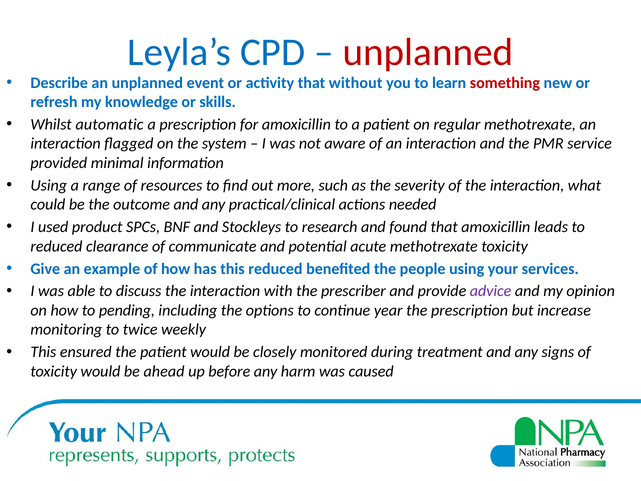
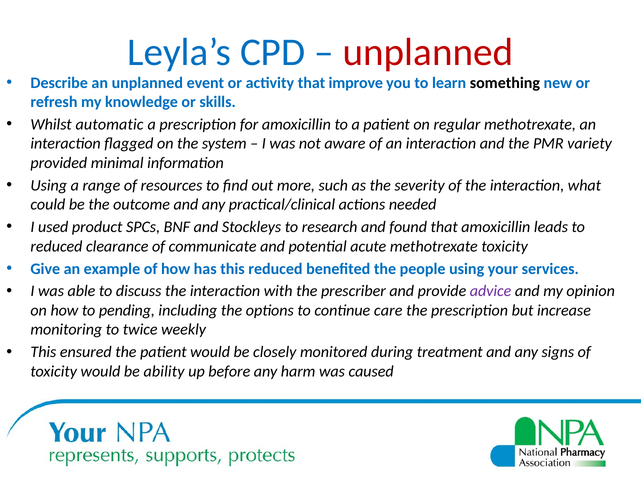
without: without -> improve
something colour: red -> black
service: service -> variety
year: year -> care
ahead: ahead -> ability
